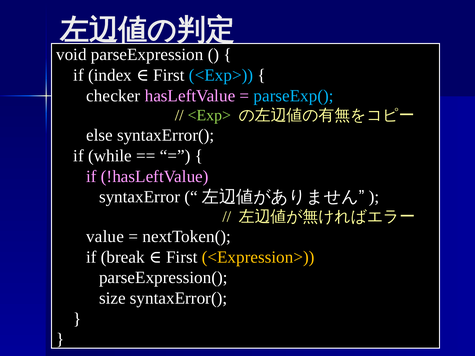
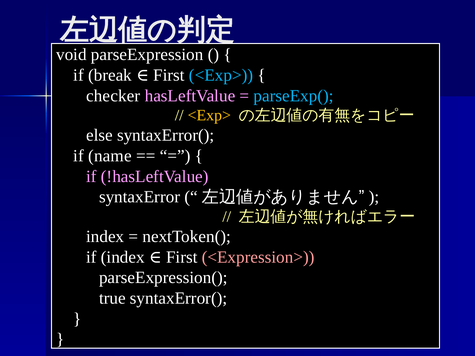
index: index -> break
<Exp> at (209, 116) colour: light green -> yellow
while: while -> name
value at (105, 237): value -> index
if break: break -> index
<Expression> colour: yellow -> pink
size: size -> true
